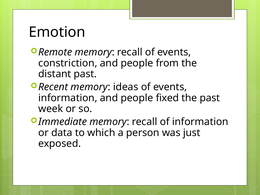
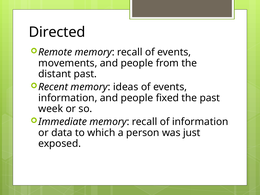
Emotion: Emotion -> Directed
constriction: constriction -> movements
